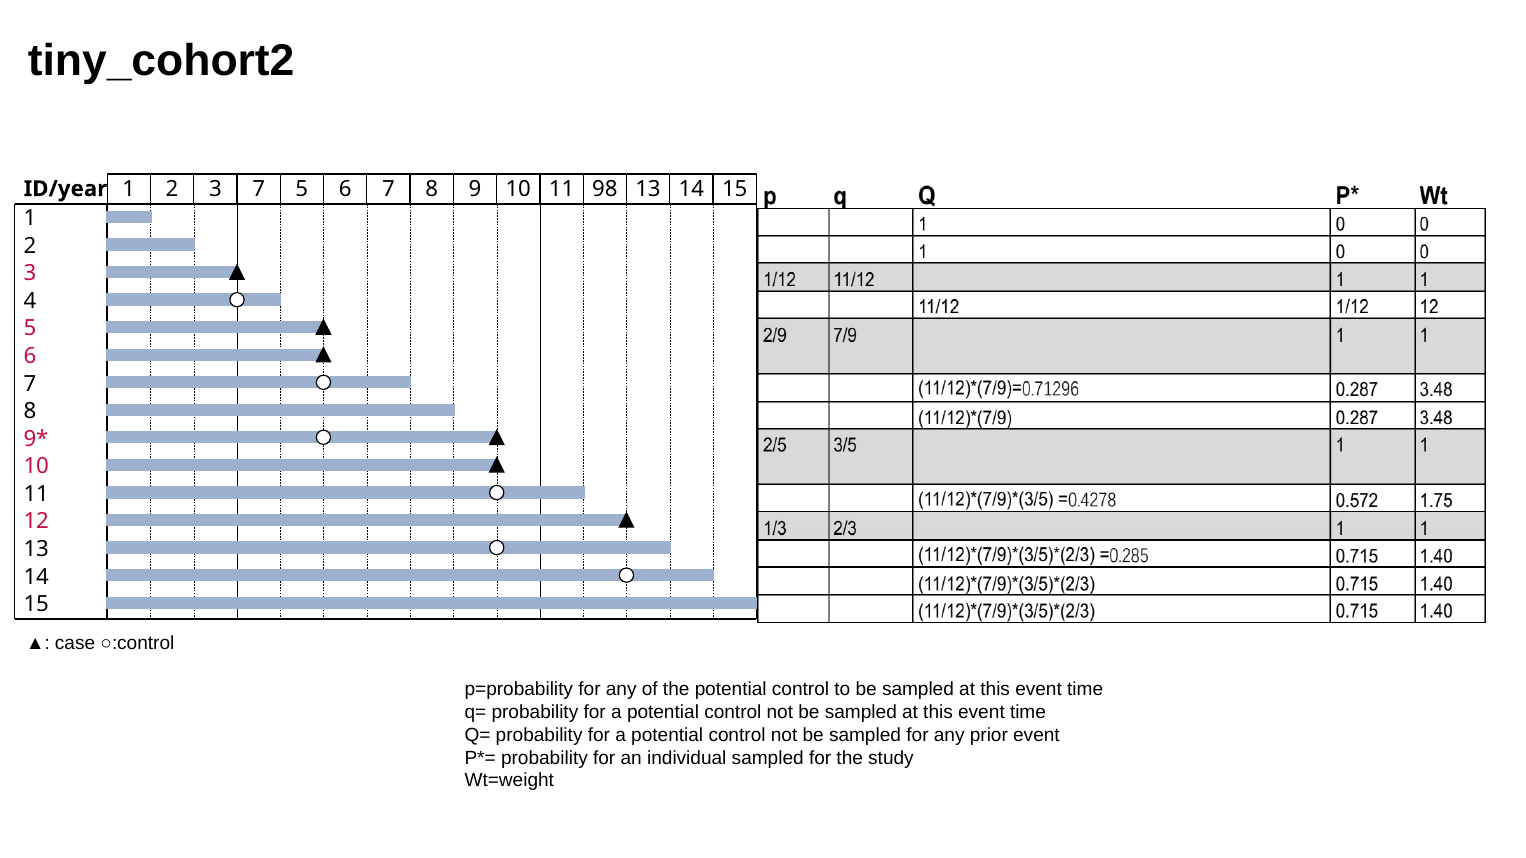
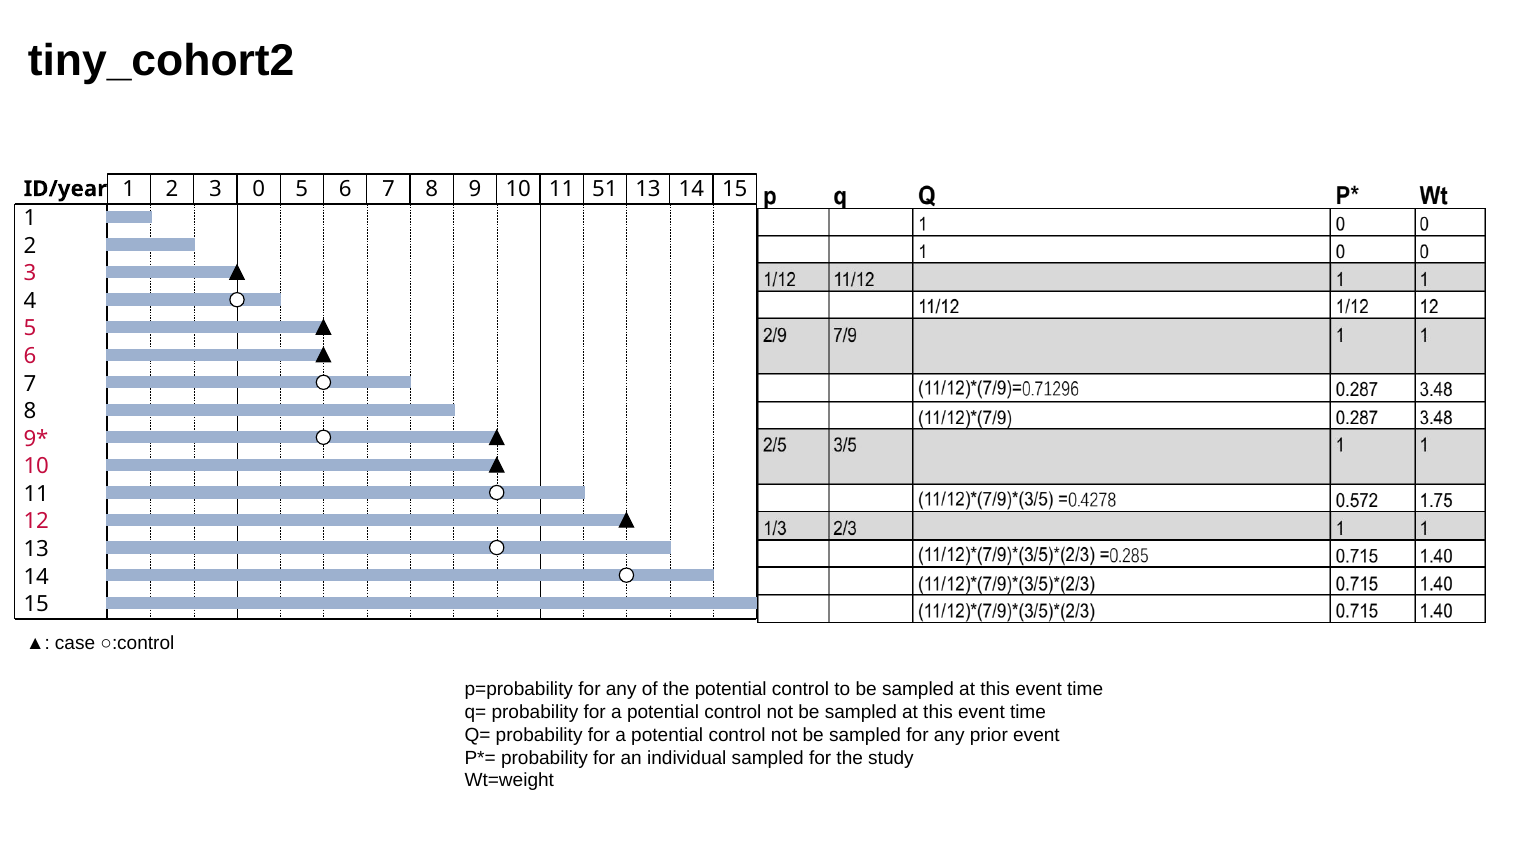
3 7: 7 -> 0
98: 98 -> 51
